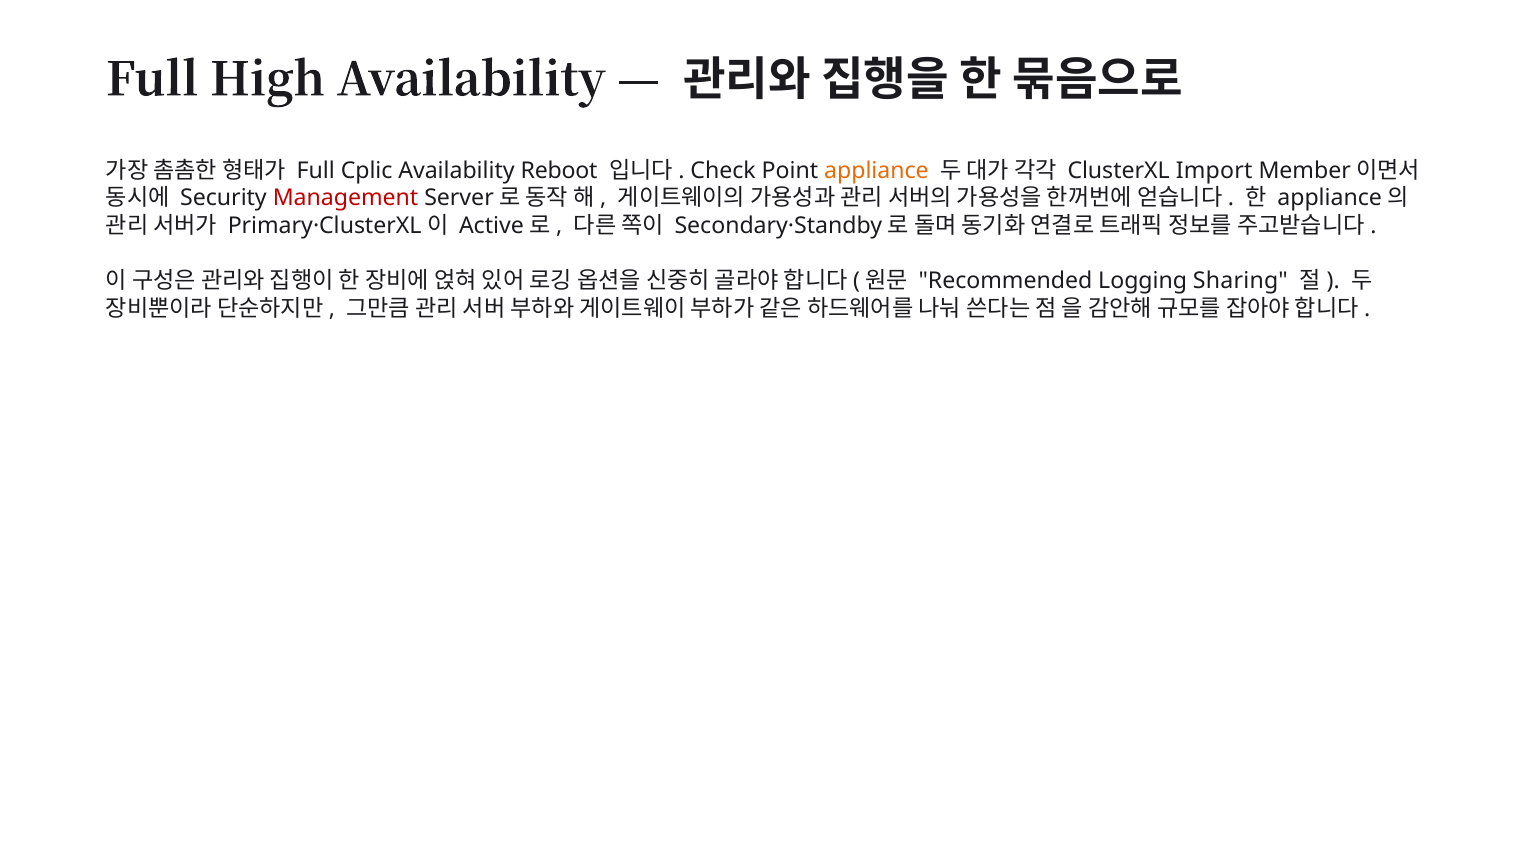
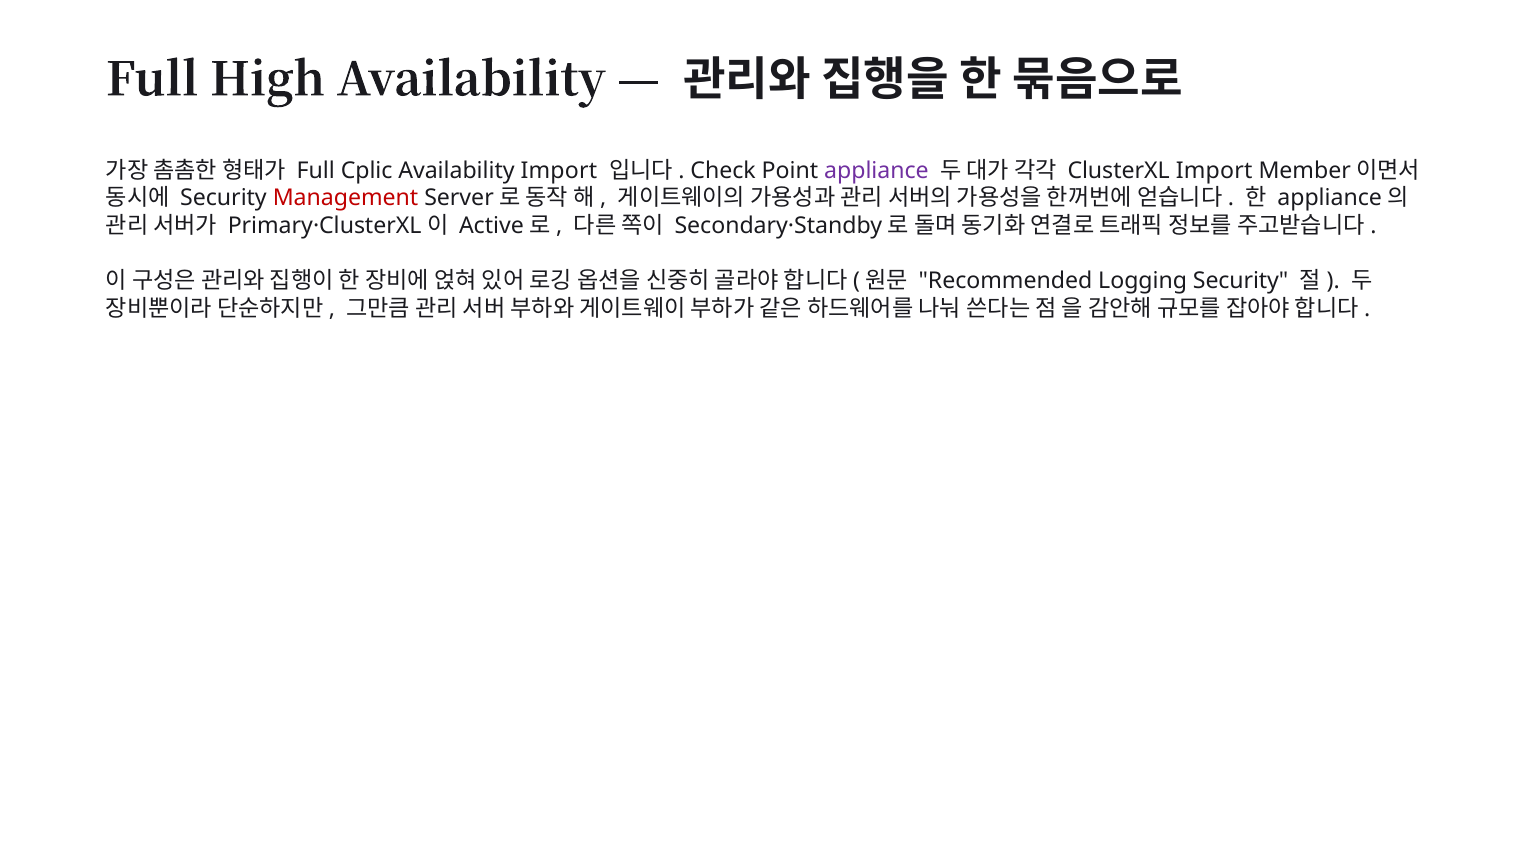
Availability Reboot: Reboot -> Import
appliance at (876, 171) colour: orange -> purple
Logging Sharing: Sharing -> Security
